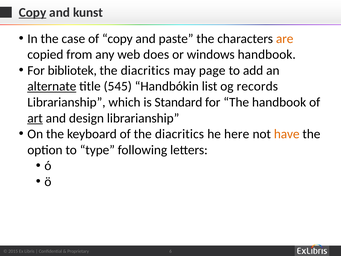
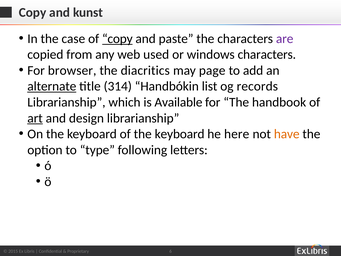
Copy at (33, 12) underline: present -> none
copy at (117, 39) underline: none -> present
are colour: orange -> purple
does: does -> used
windows handbook: handbook -> characters
bibliotek: bibliotek -> browser
545: 545 -> 314
Standard: Standard -> Available
of the diacritics: diacritics -> keyboard
